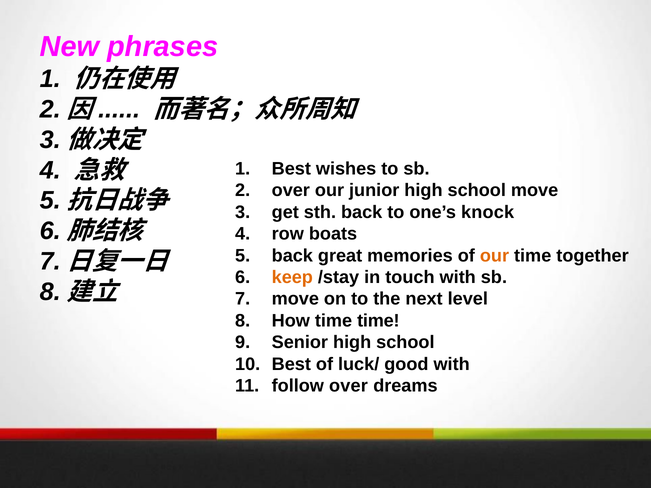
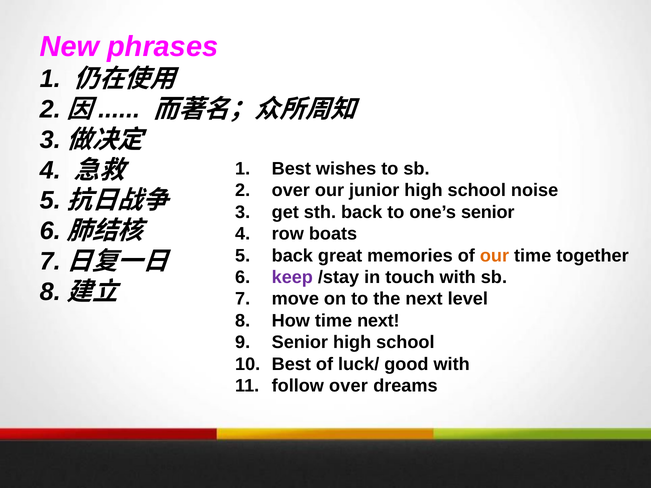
school move: move -> noise
one’s knock: knock -> senior
keep colour: orange -> purple
time time: time -> next
